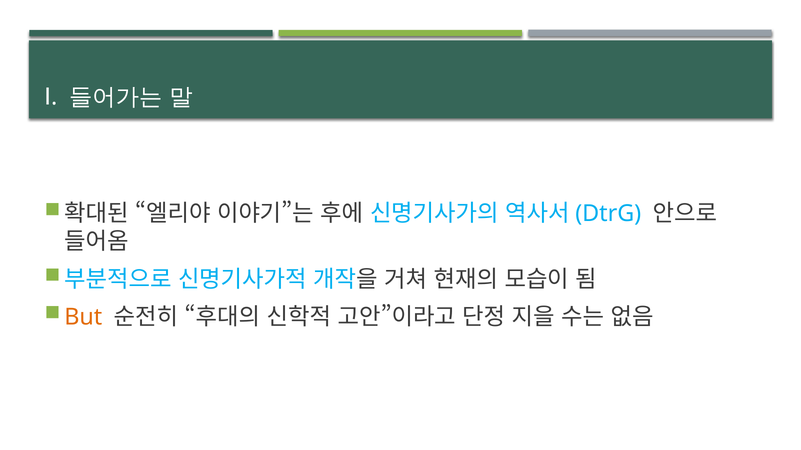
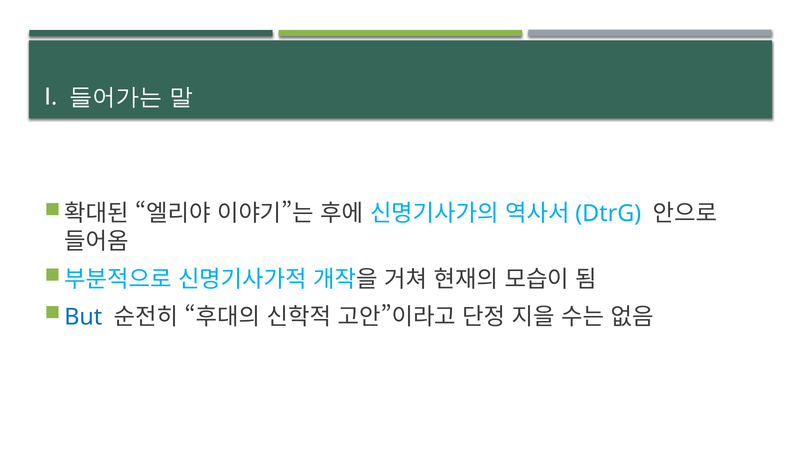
But colour: orange -> blue
